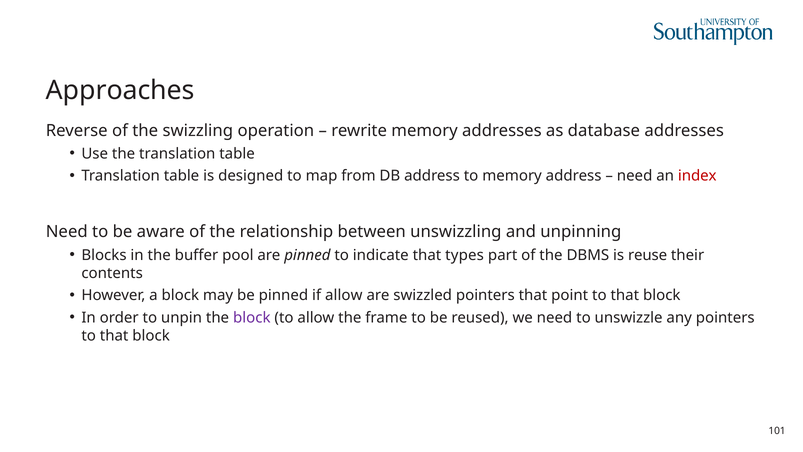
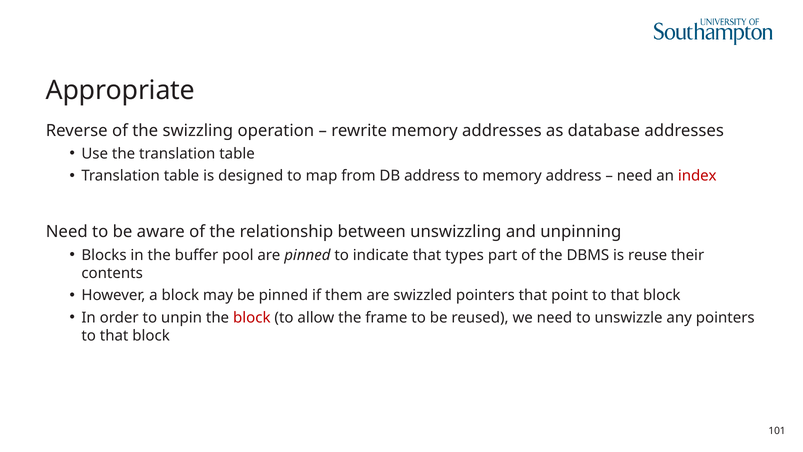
Approaches: Approaches -> Appropriate
if allow: allow -> them
block at (252, 317) colour: purple -> red
